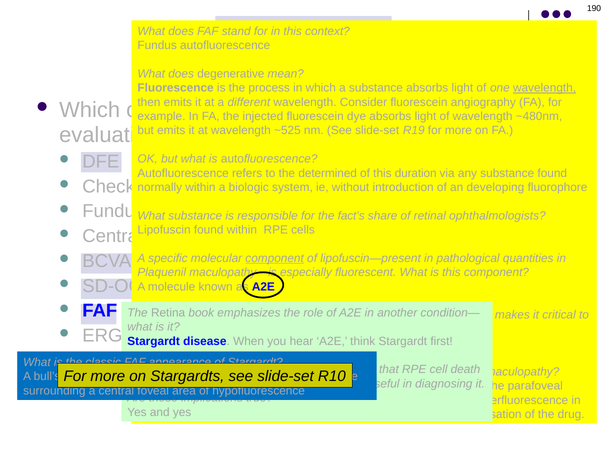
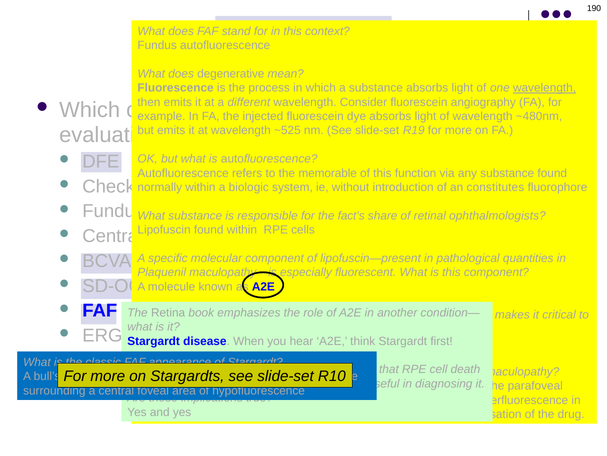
determined: determined -> memorable
duration: duration -> function
developing: developing -> constitutes
component at (275, 258) underline: present -> none
